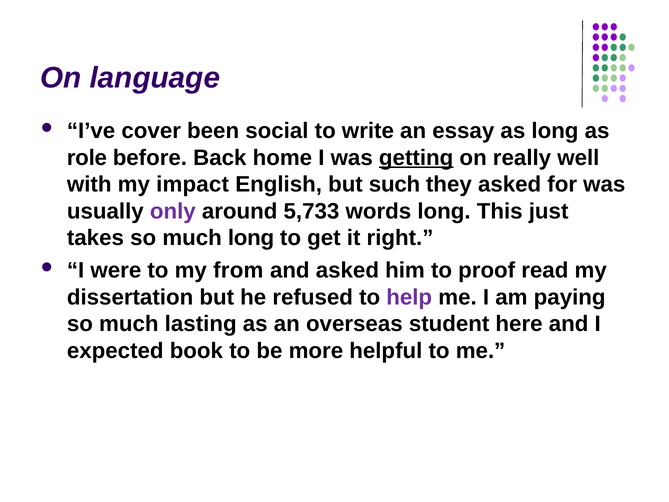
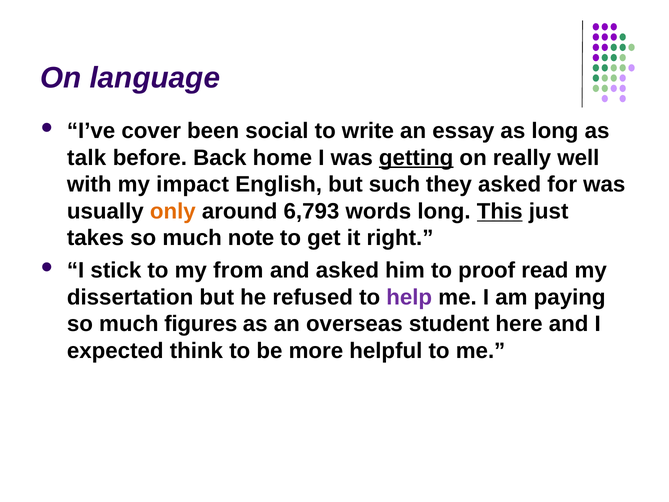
role: role -> talk
only colour: purple -> orange
5,733: 5,733 -> 6,793
This underline: none -> present
much long: long -> note
were: were -> stick
lasting: lasting -> figures
book: book -> think
